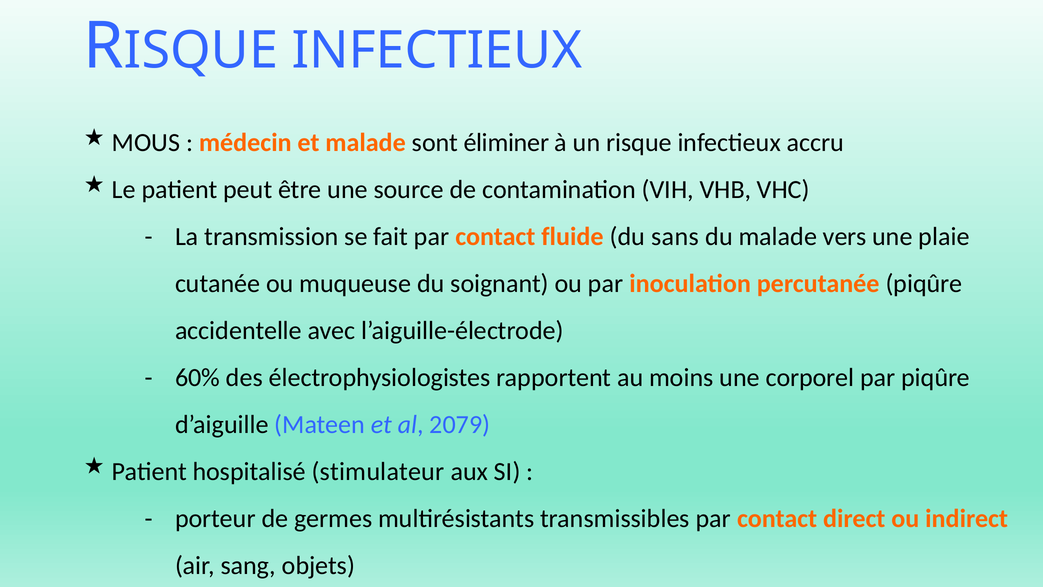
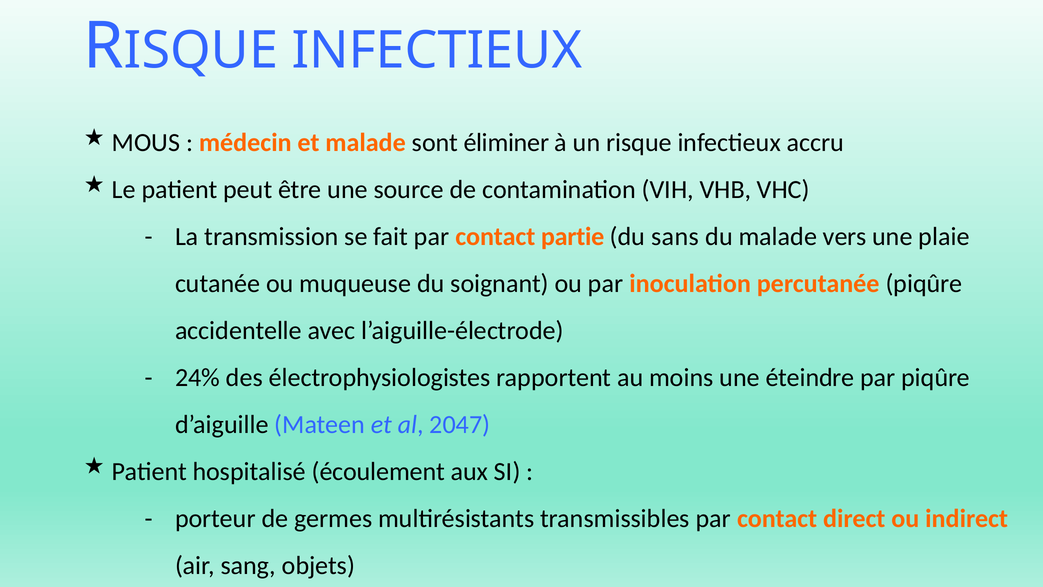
fluide: fluide -> partie
60%: 60% -> 24%
corporel: corporel -> éteindre
2079: 2079 -> 2047
stimulateur: stimulateur -> écoulement
